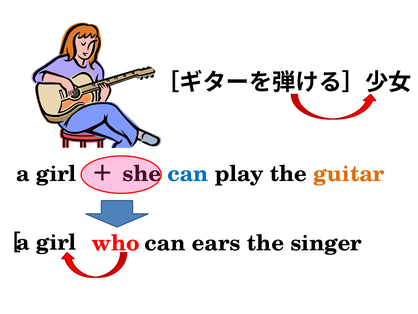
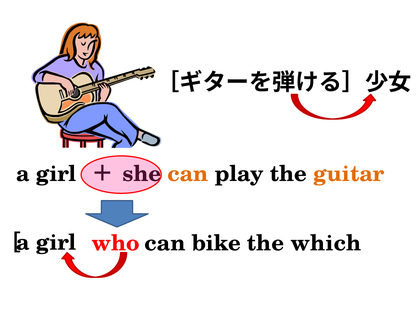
can colour: blue -> orange
ears: ears -> bike
singer: singer -> which
